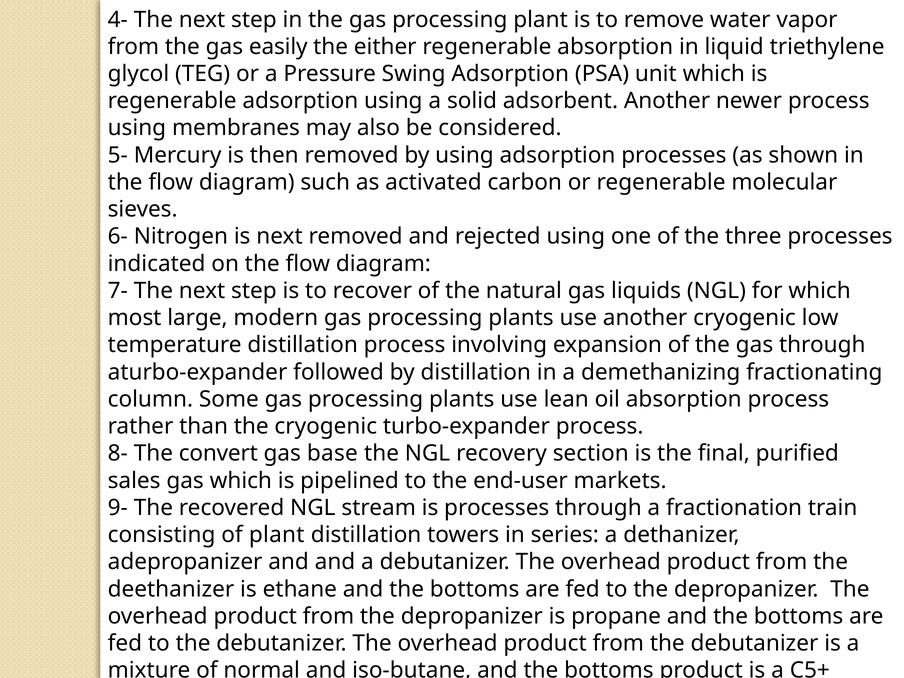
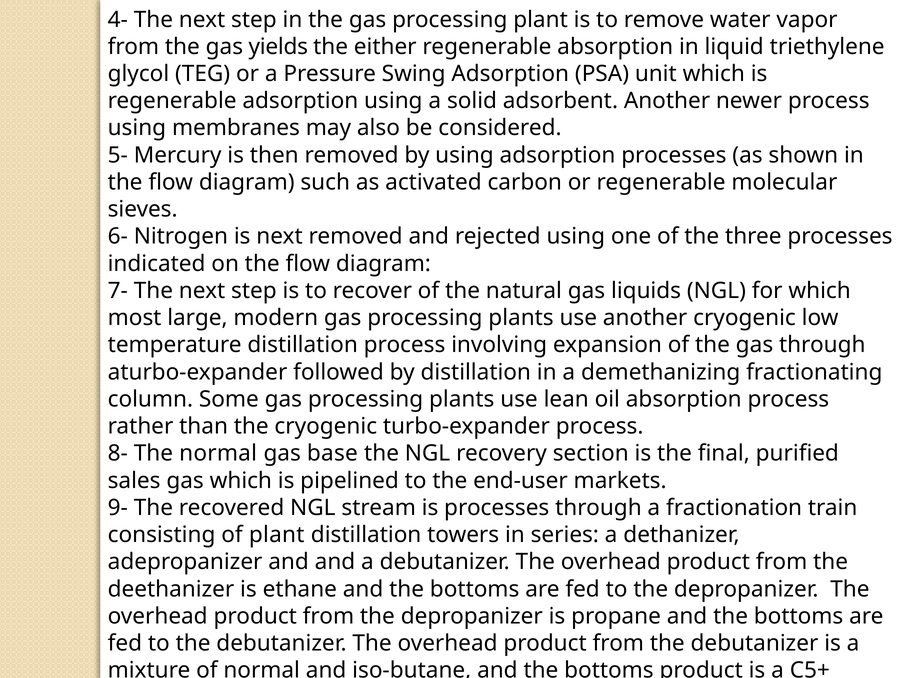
easily: easily -> yields
The convert: convert -> normal
